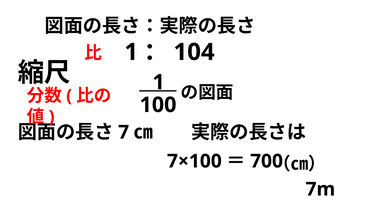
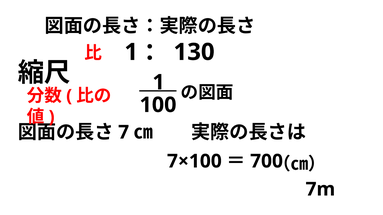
104: 104 -> 130
